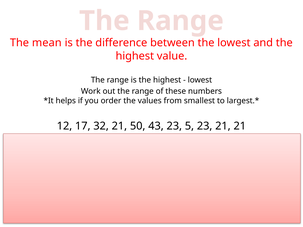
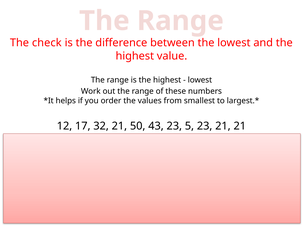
The mean: mean -> check
